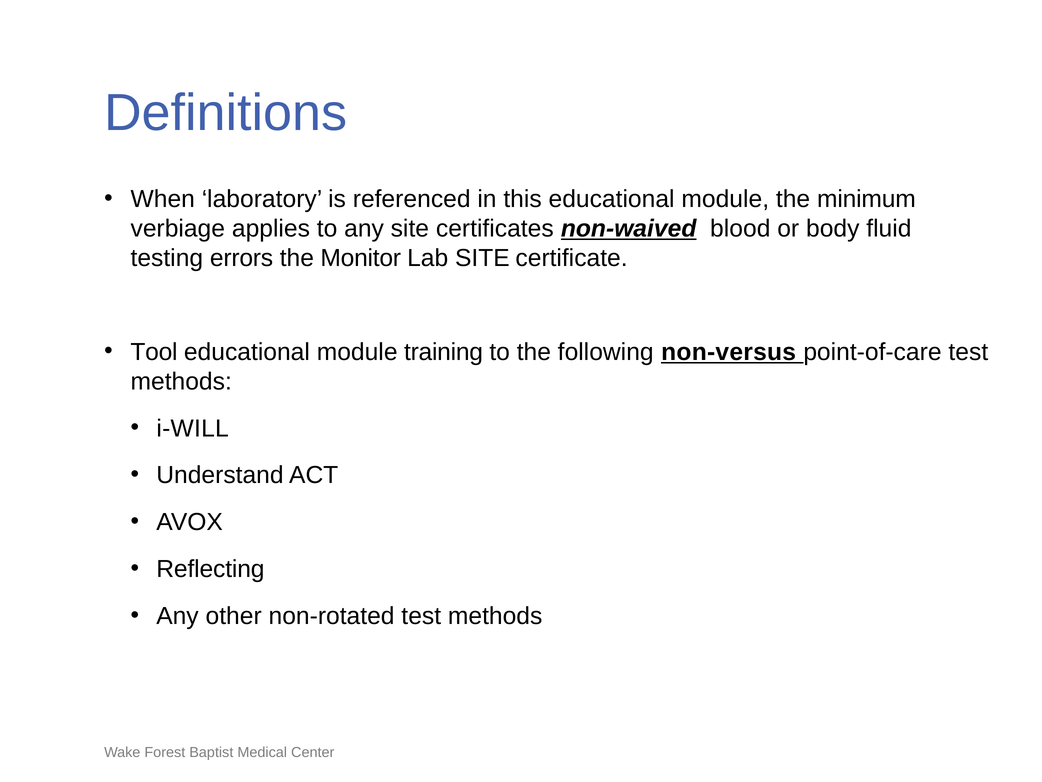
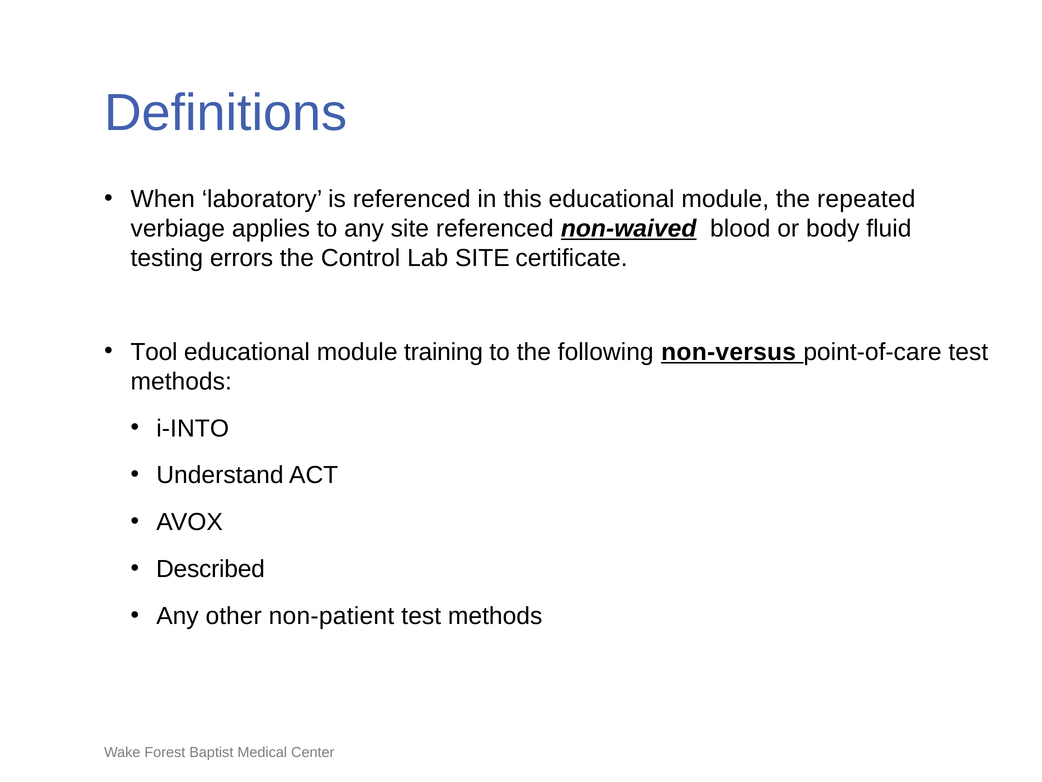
minimum: minimum -> repeated
site certificates: certificates -> referenced
Monitor: Monitor -> Control
i-WILL: i-WILL -> i-INTO
Reflecting: Reflecting -> Described
non-rotated: non-rotated -> non-patient
